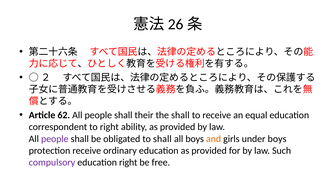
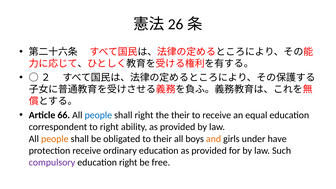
62: 62 -> 66
people at (98, 115) colour: black -> blue
shall their: their -> right
the shall: shall -> their
people at (55, 139) colour: purple -> orange
to shall: shall -> their
under boys: boys -> have
